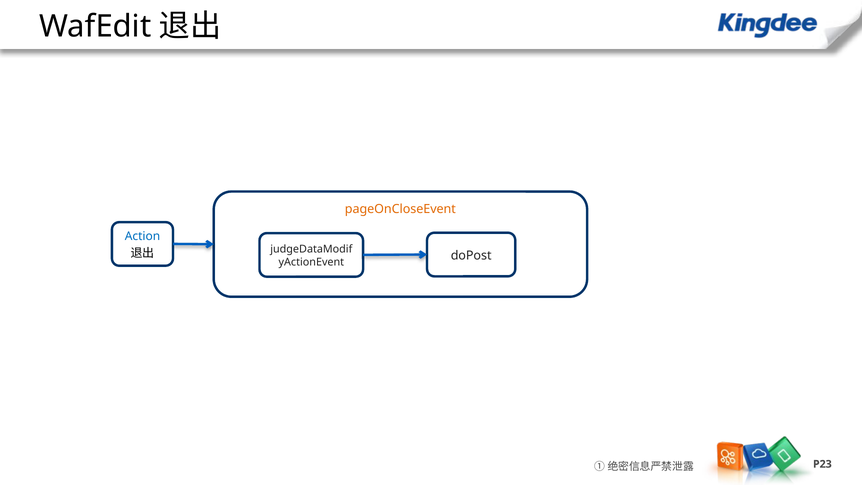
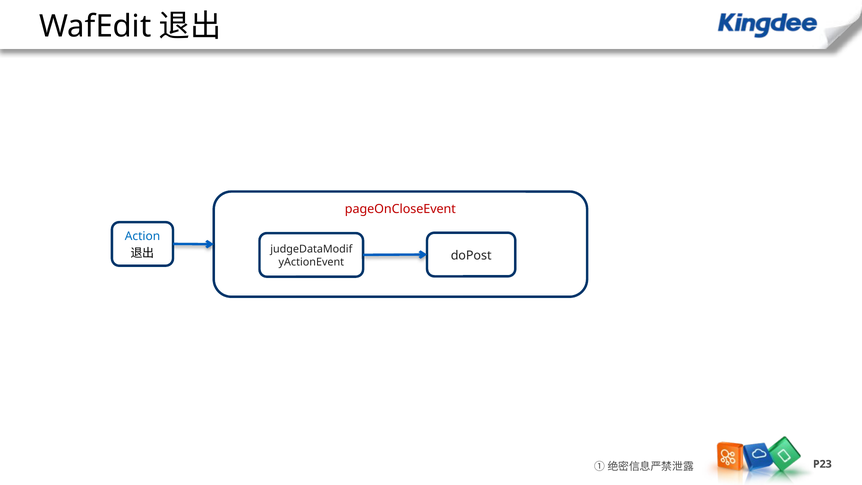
pageOnCloseEvent colour: orange -> red
